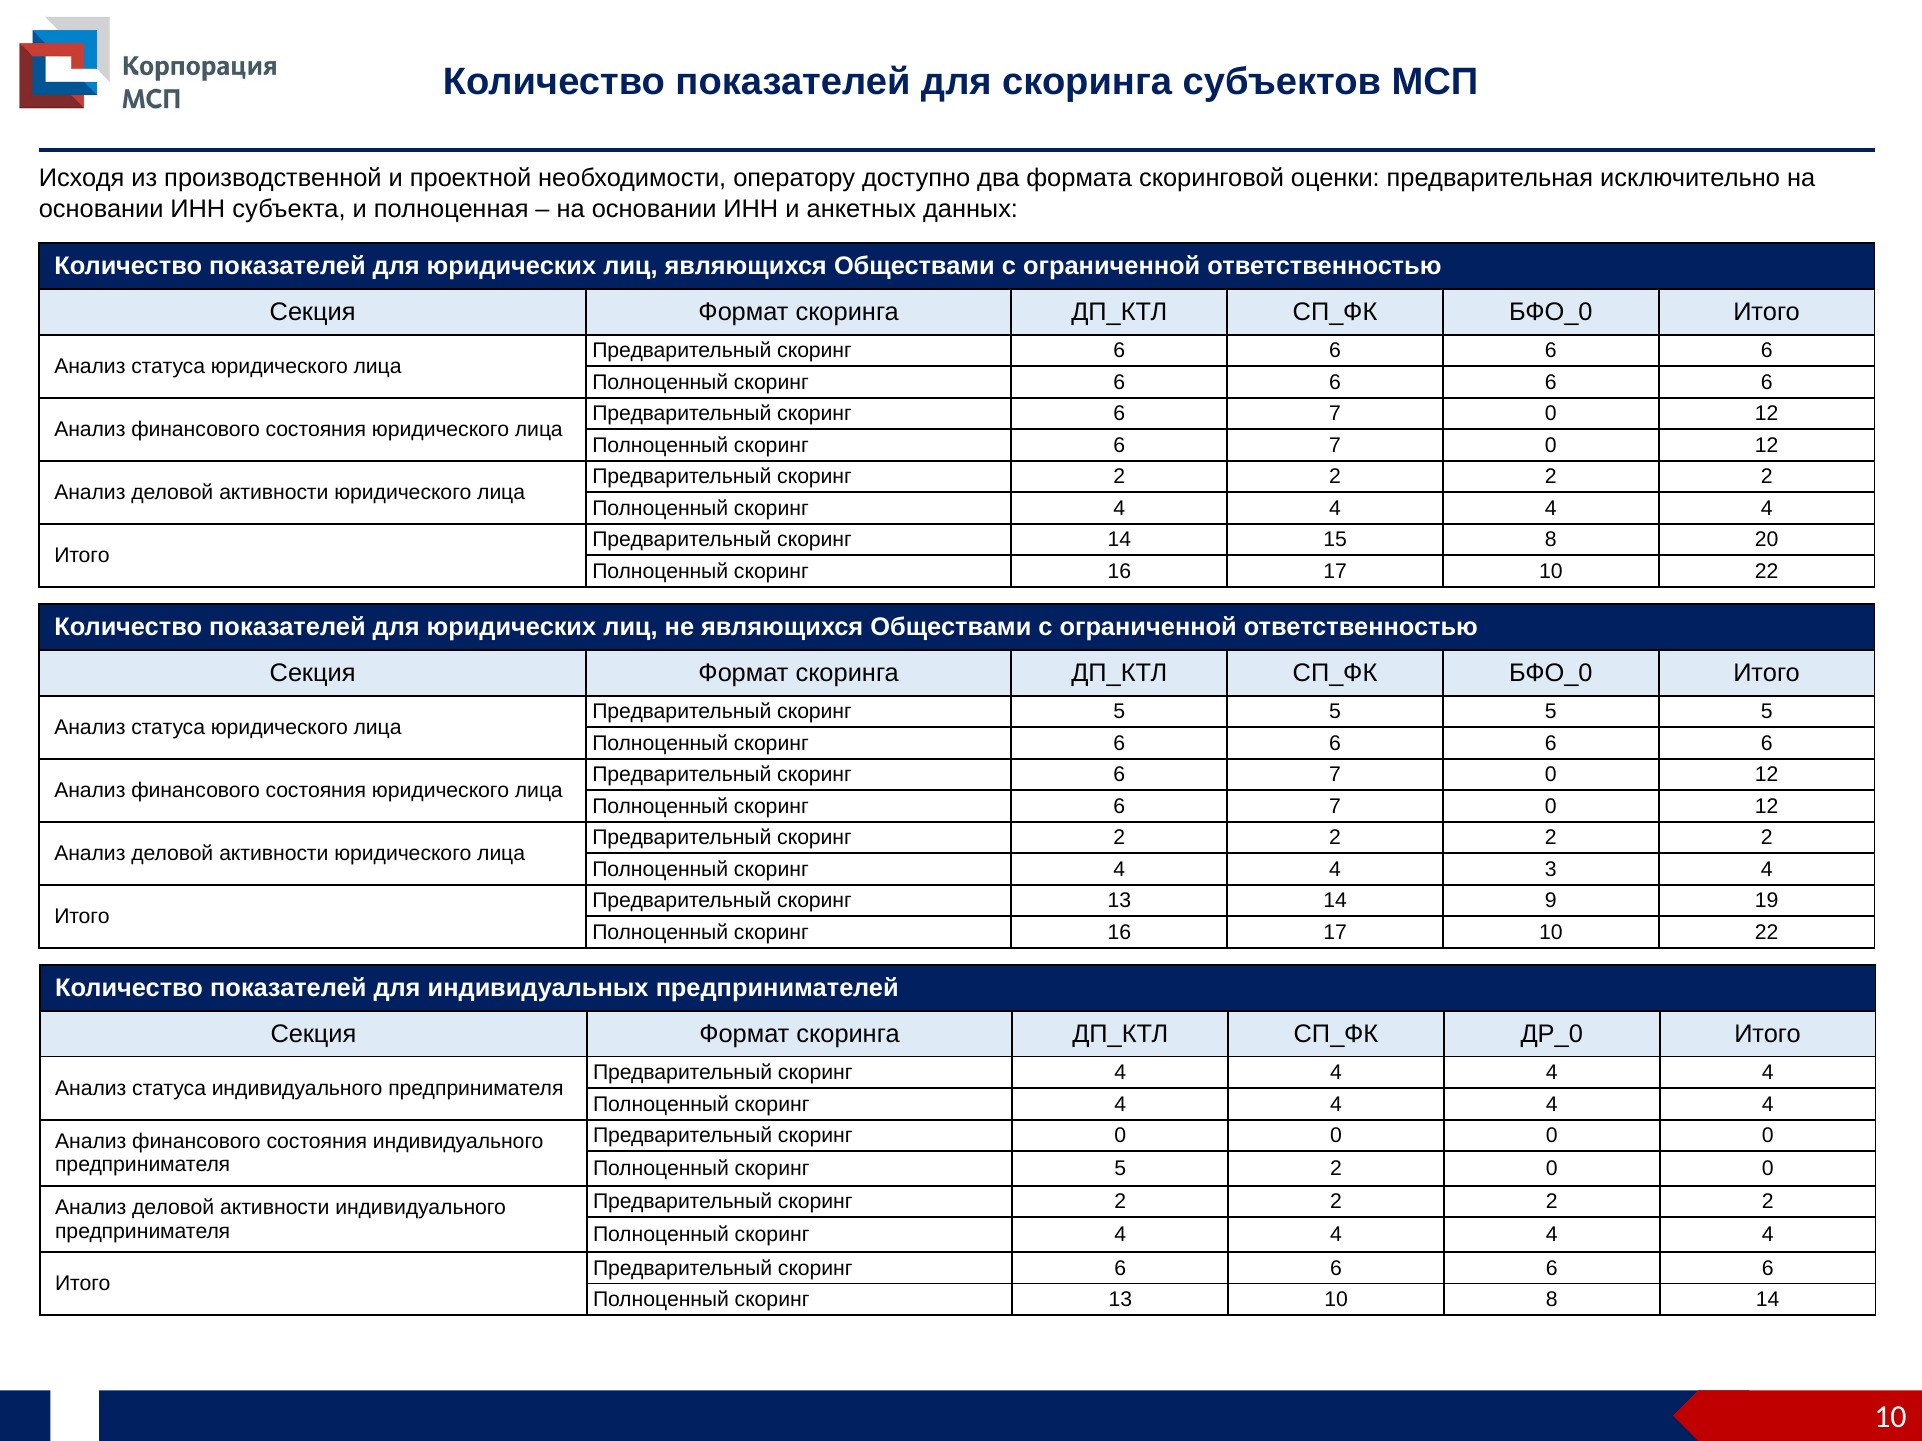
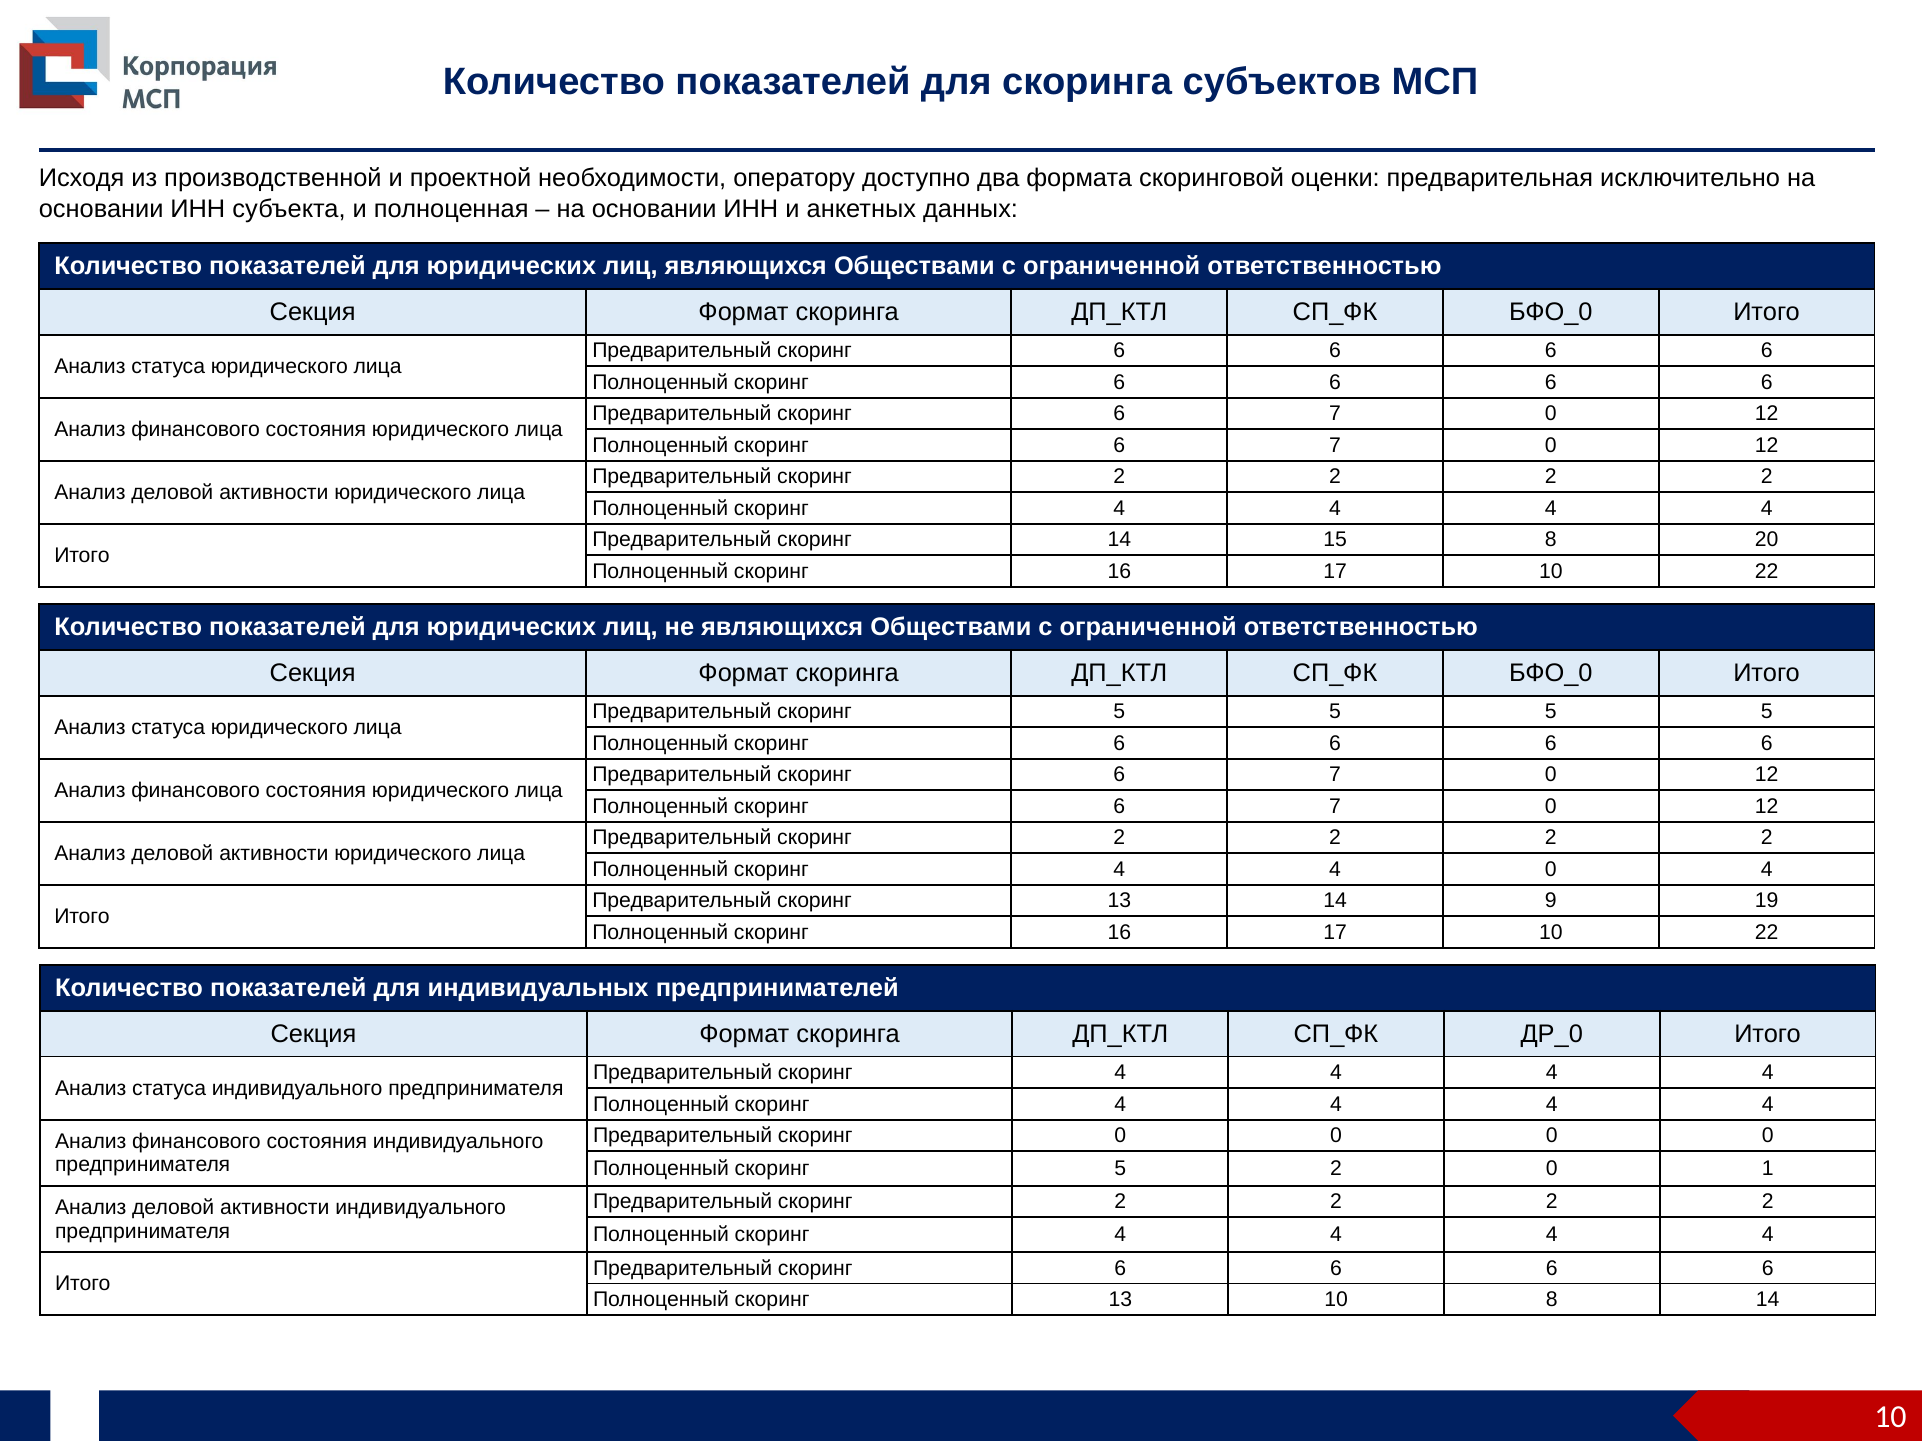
4 3: 3 -> 0
2 0 0: 0 -> 1
